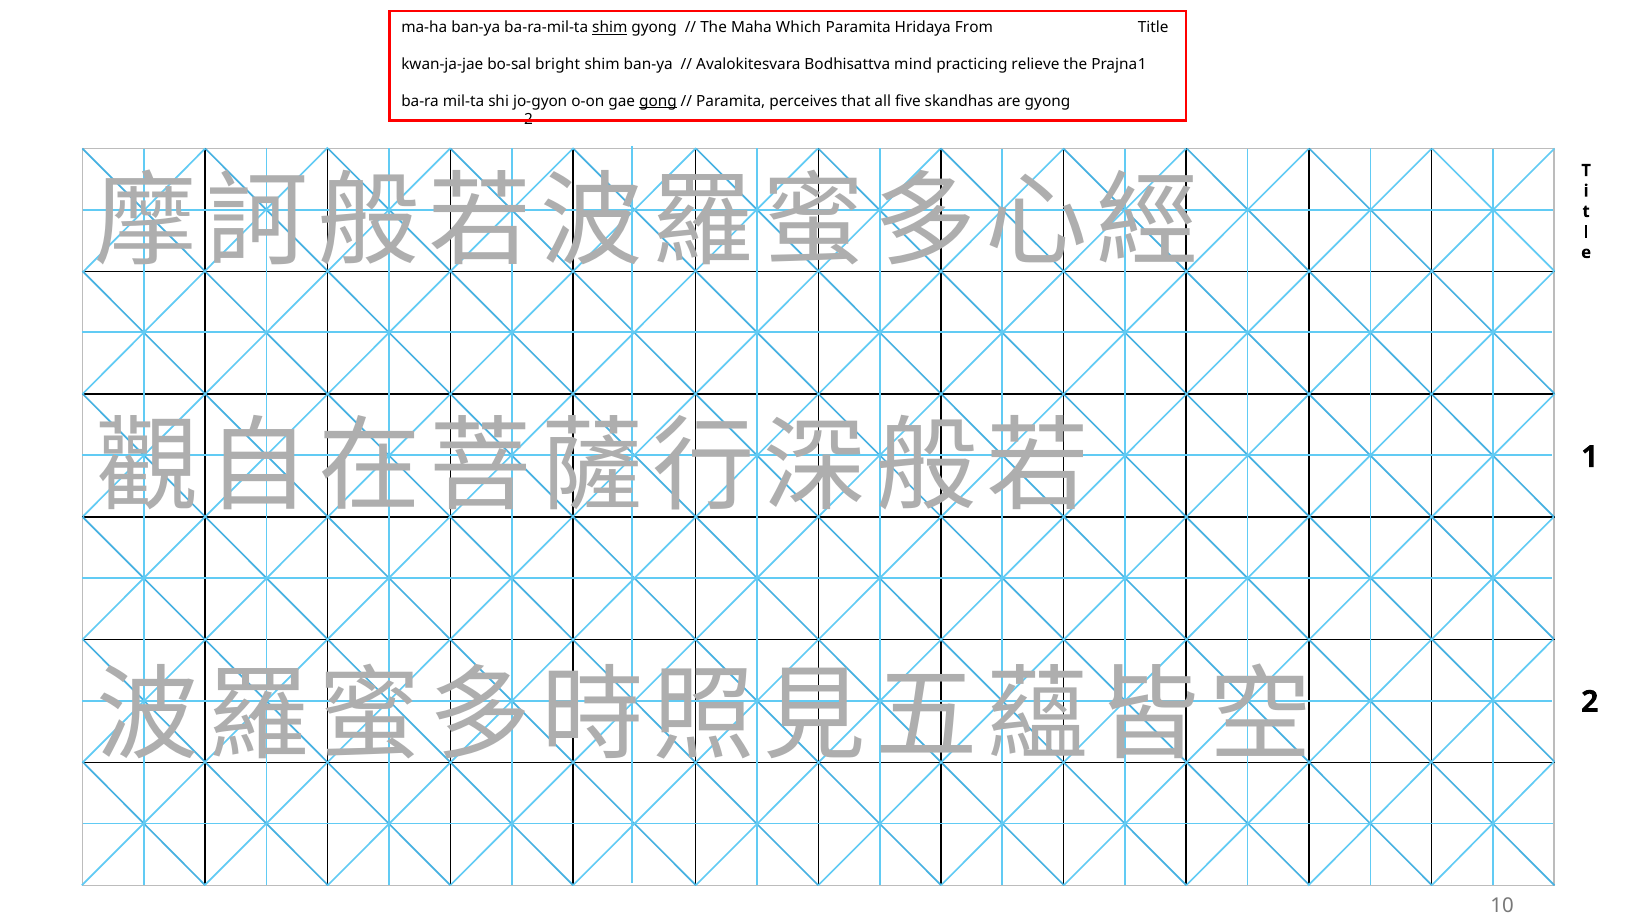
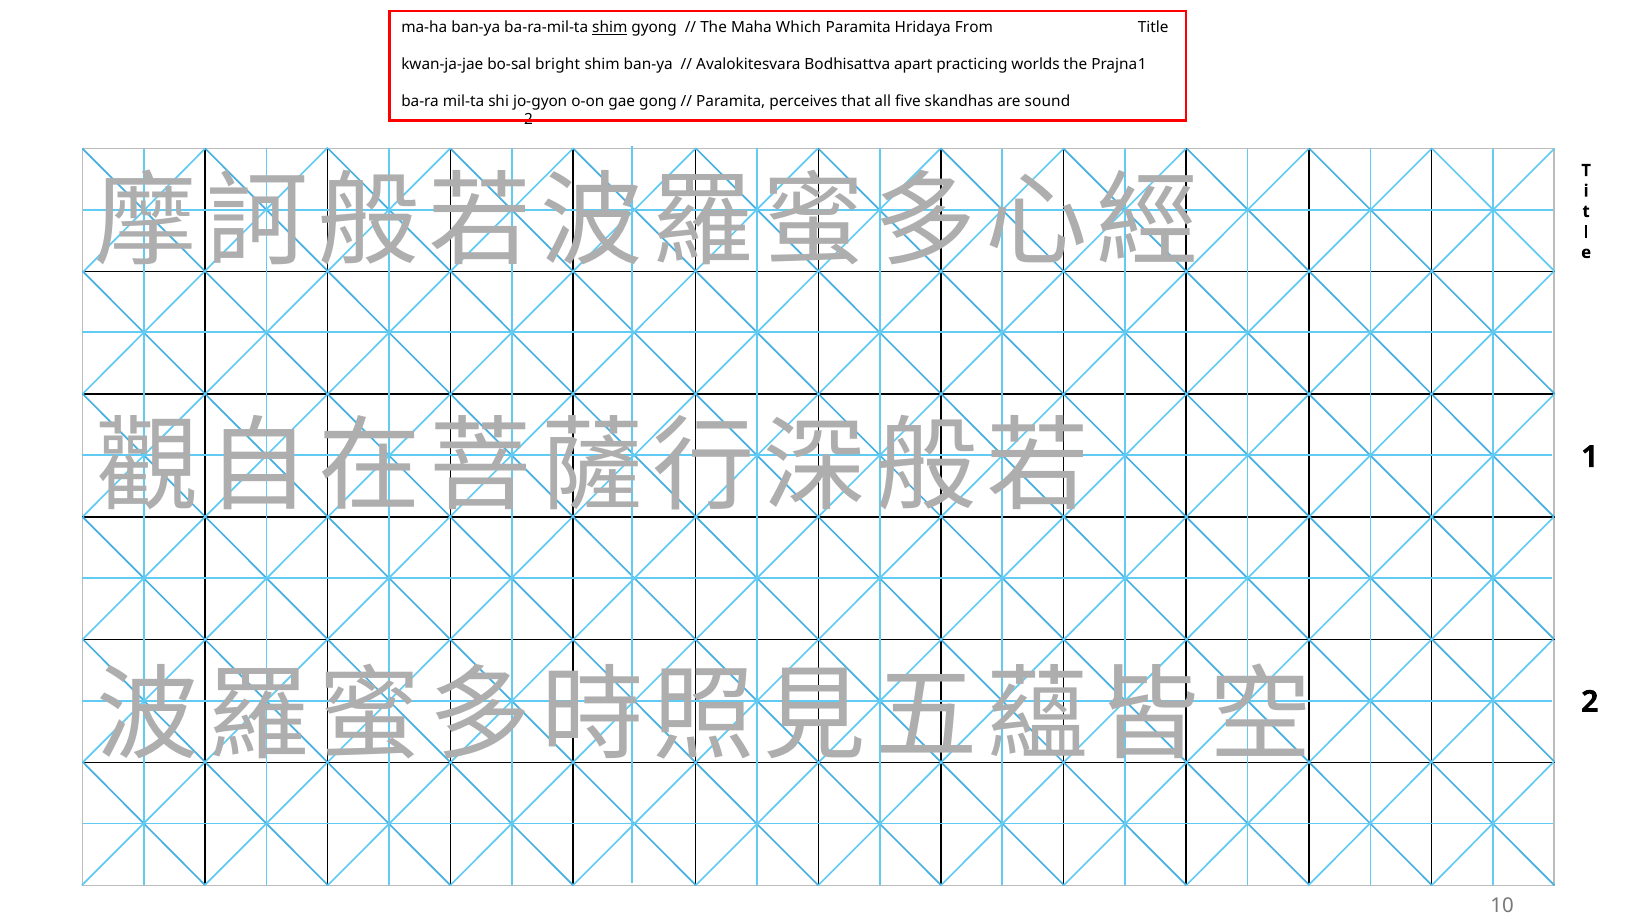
mind: mind -> apart
relieve: relieve -> worlds
gong underline: present -> none
are gyong: gyong -> sound
